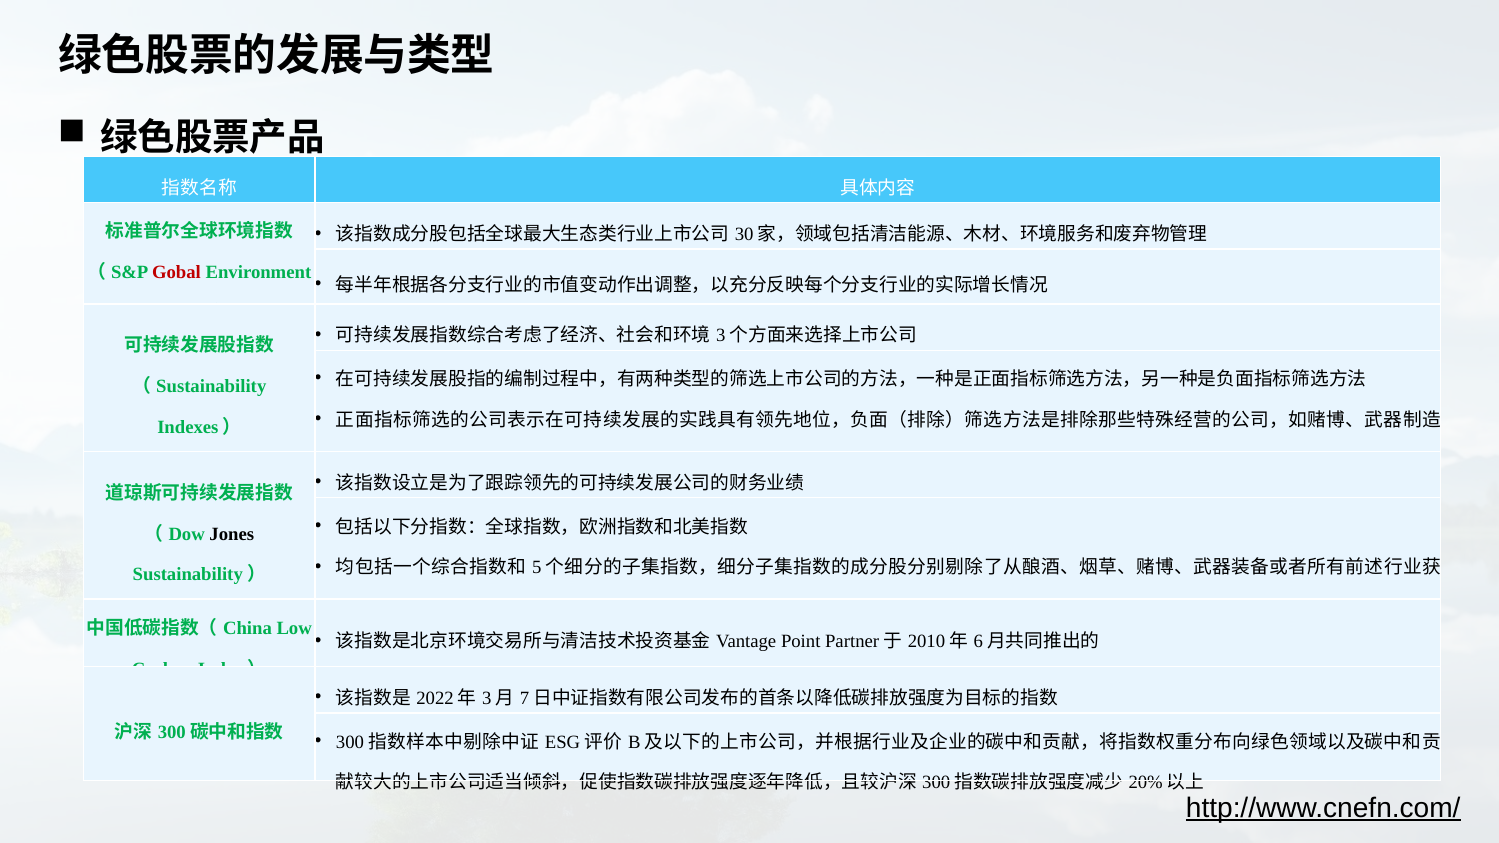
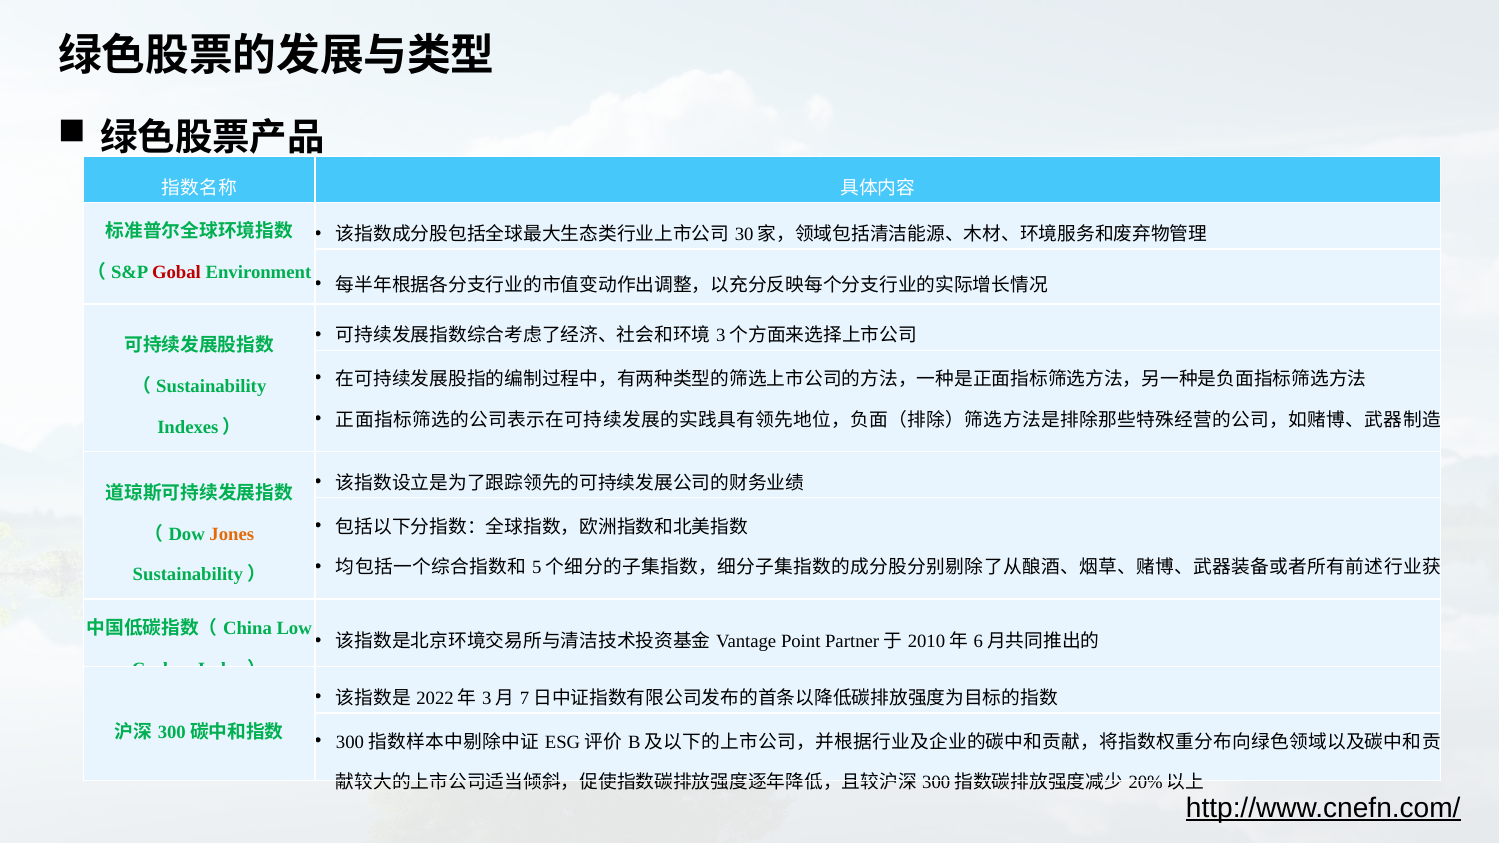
Jones colour: black -> orange
